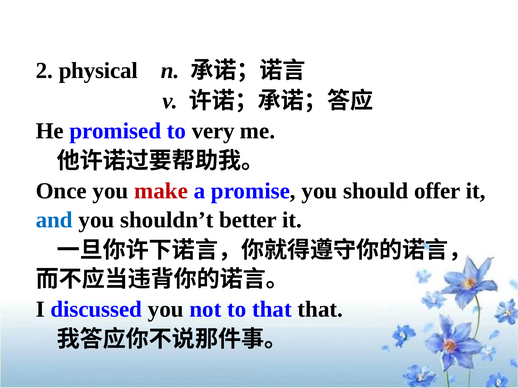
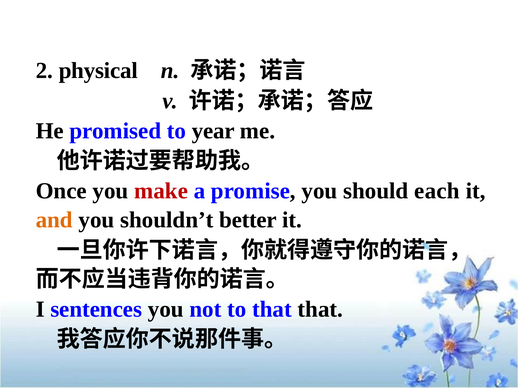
very: very -> year
offer: offer -> each
and colour: blue -> orange
discussed: discussed -> sentences
